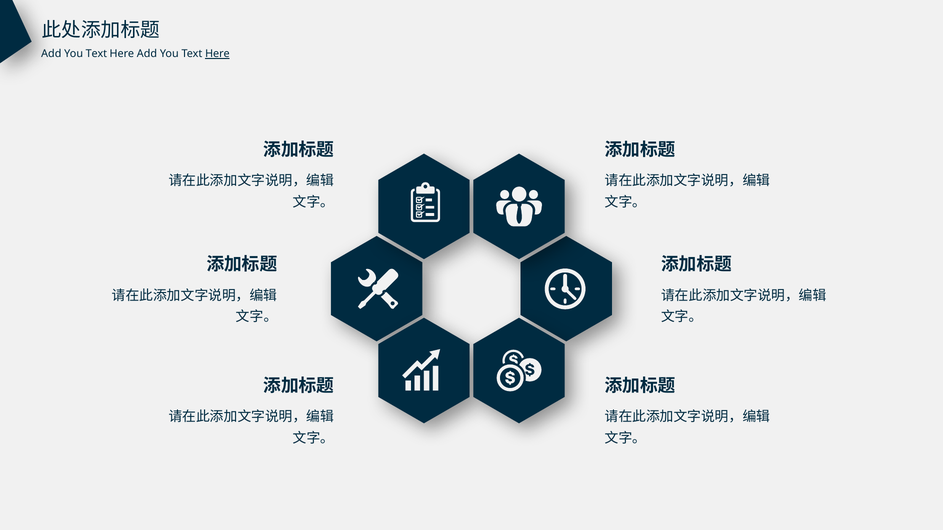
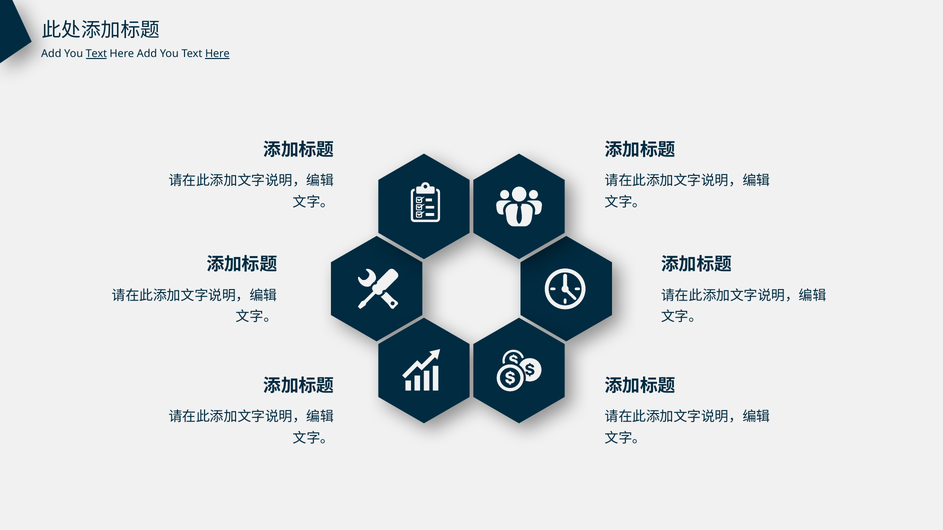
Text at (96, 54) underline: none -> present
